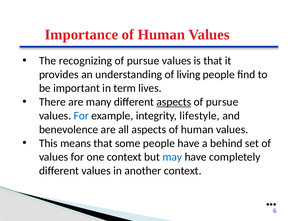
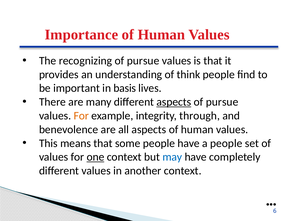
living: living -> think
term: term -> basis
For at (81, 115) colour: blue -> orange
lifestyle: lifestyle -> through
a behind: behind -> people
one underline: none -> present
